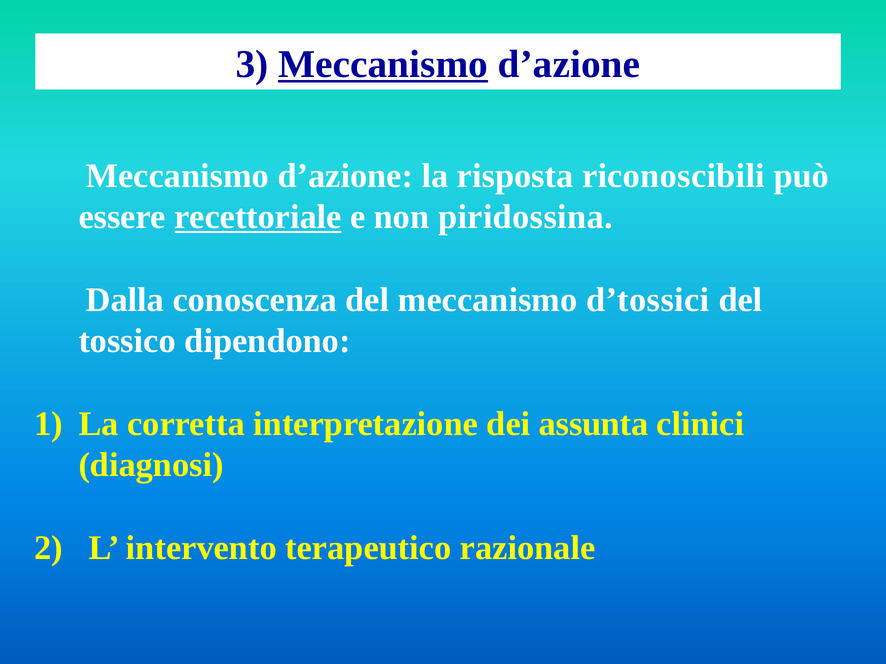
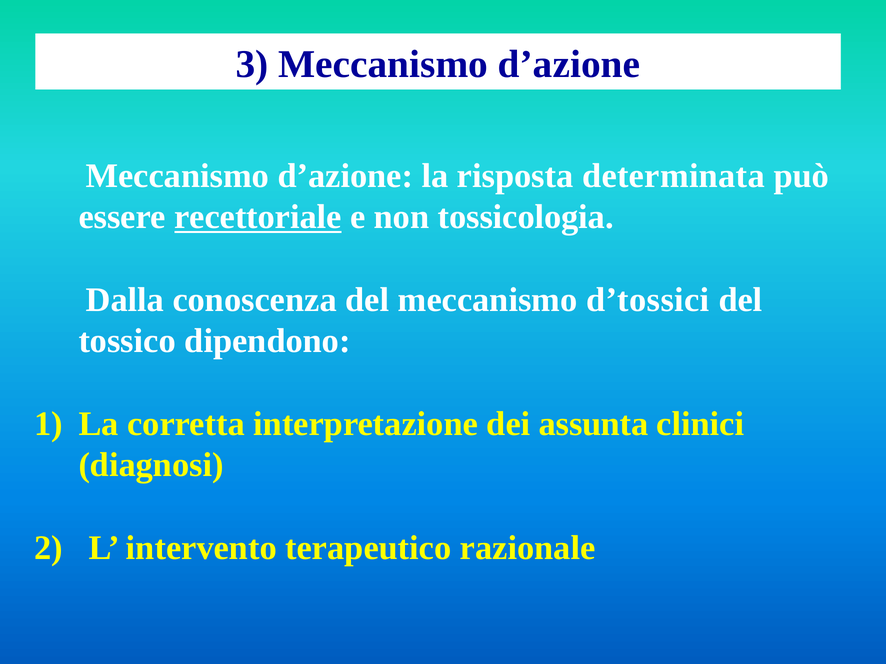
Meccanismo at (383, 64) underline: present -> none
riconoscibili: riconoscibili -> determinata
piridossina: piridossina -> tossicologia
